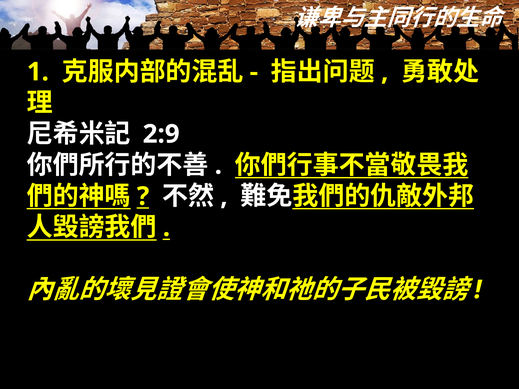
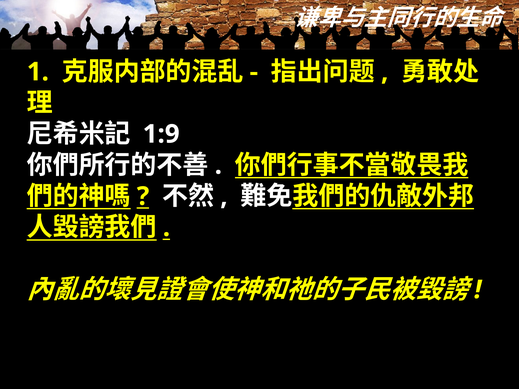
2:9: 2:9 -> 1:9
